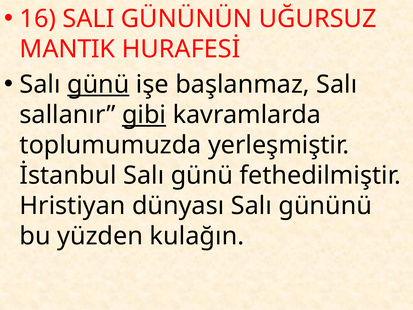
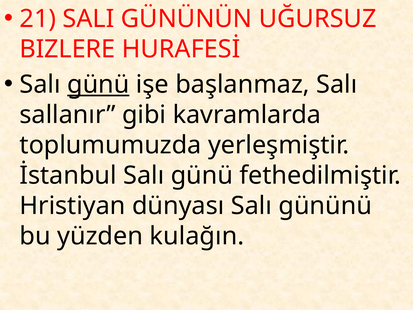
16: 16 -> 21
MANTIK: MANTIK -> BIZLERE
gibi underline: present -> none
